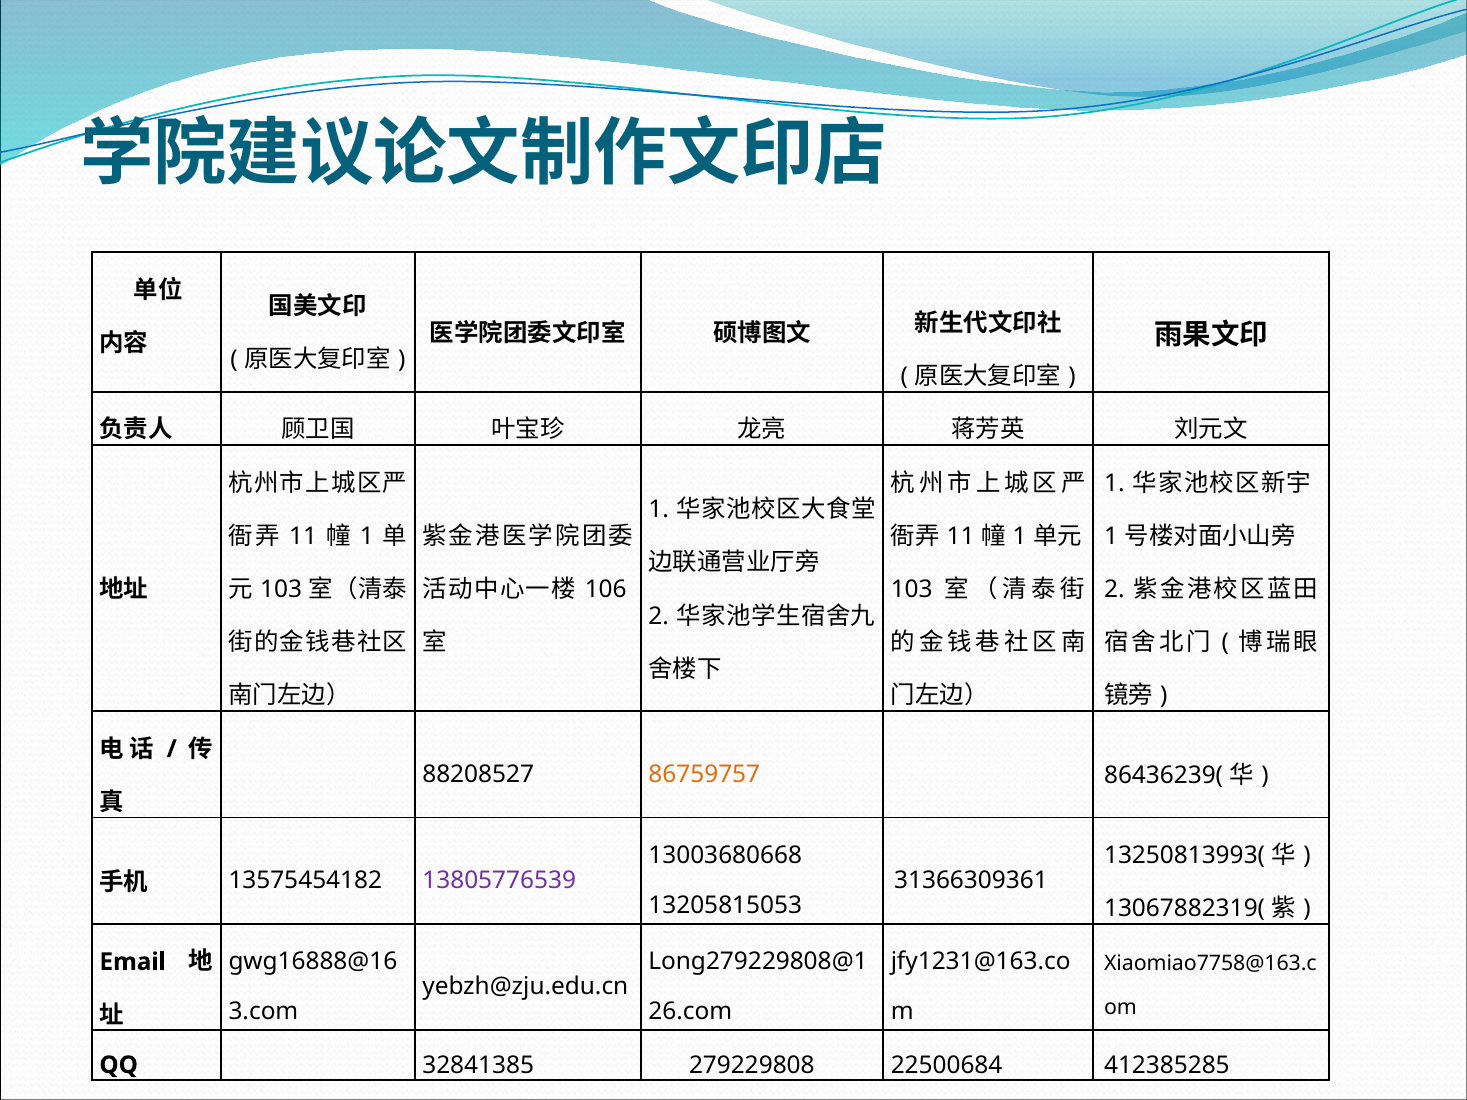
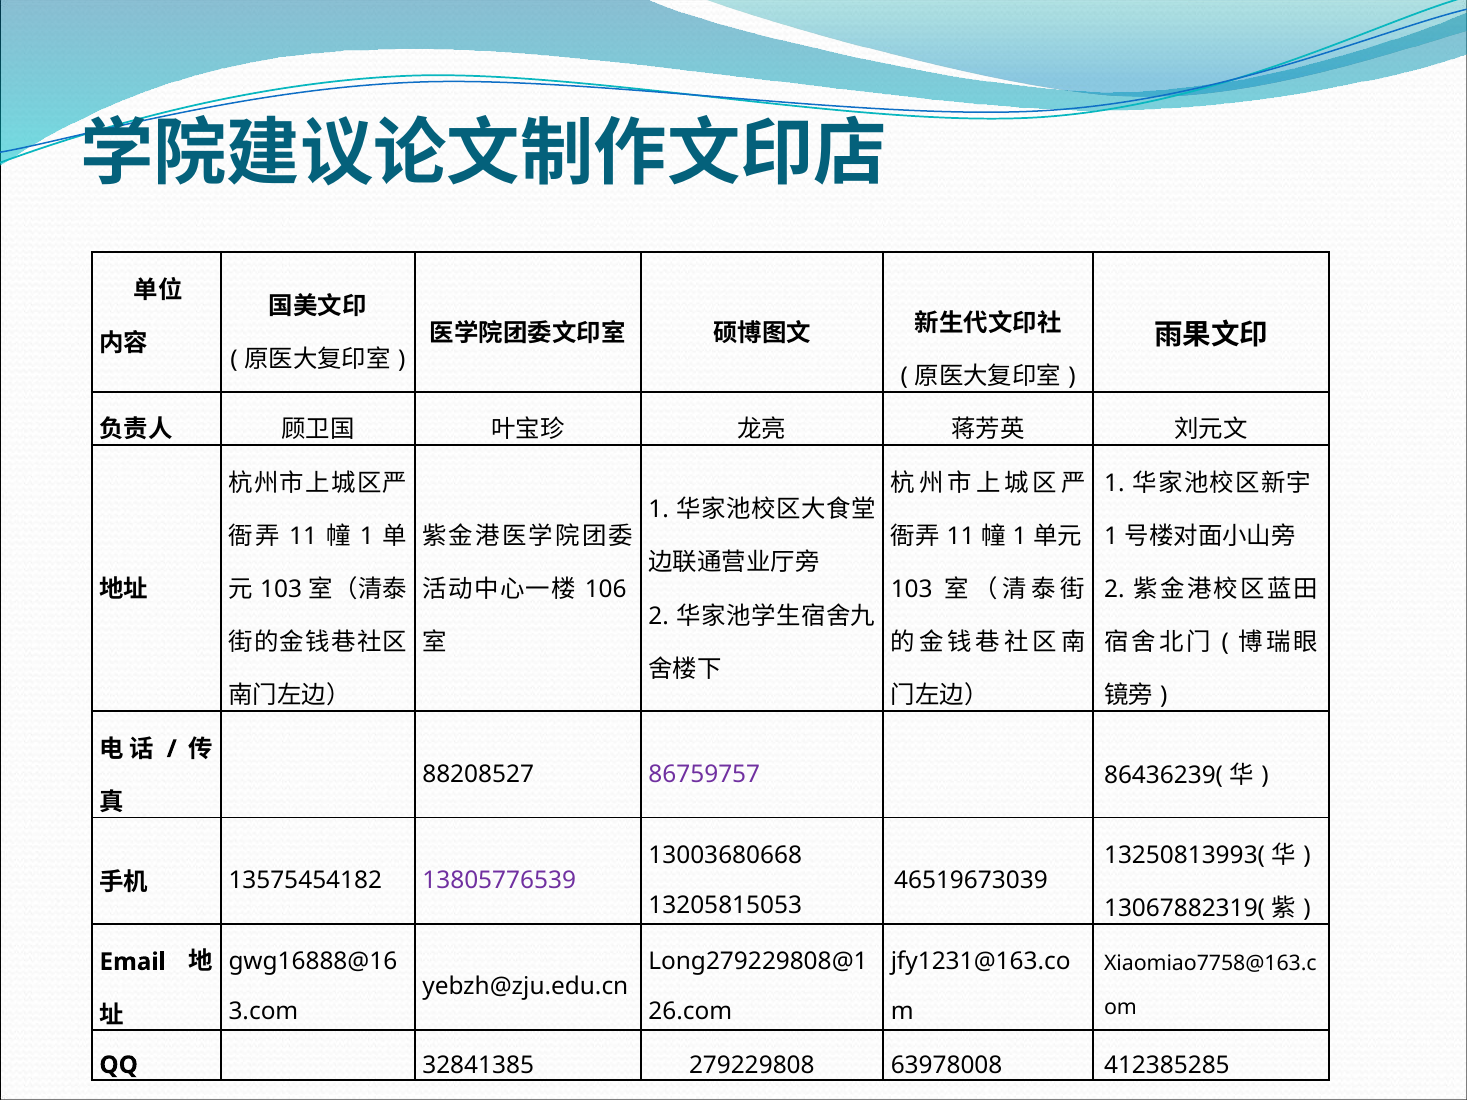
86759757 colour: orange -> purple
31366309361: 31366309361 -> 46519673039
22500684: 22500684 -> 63978008
